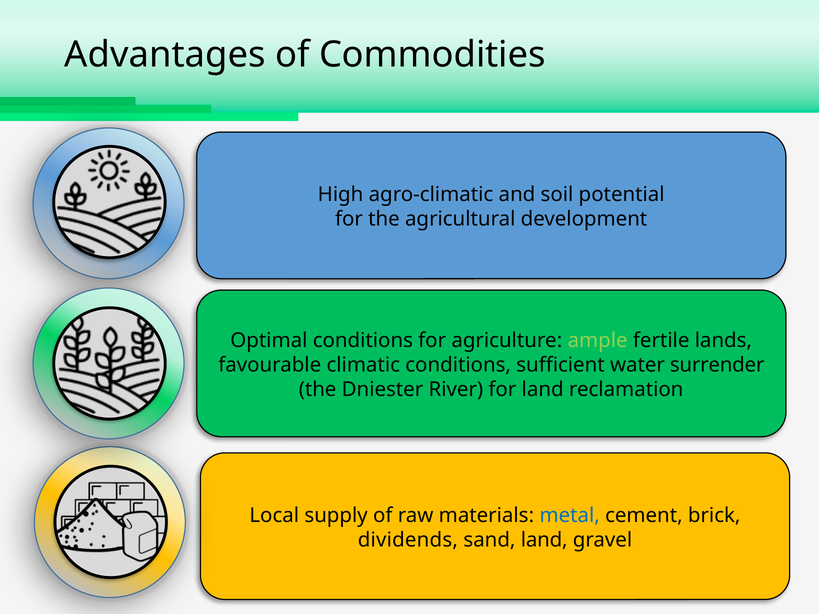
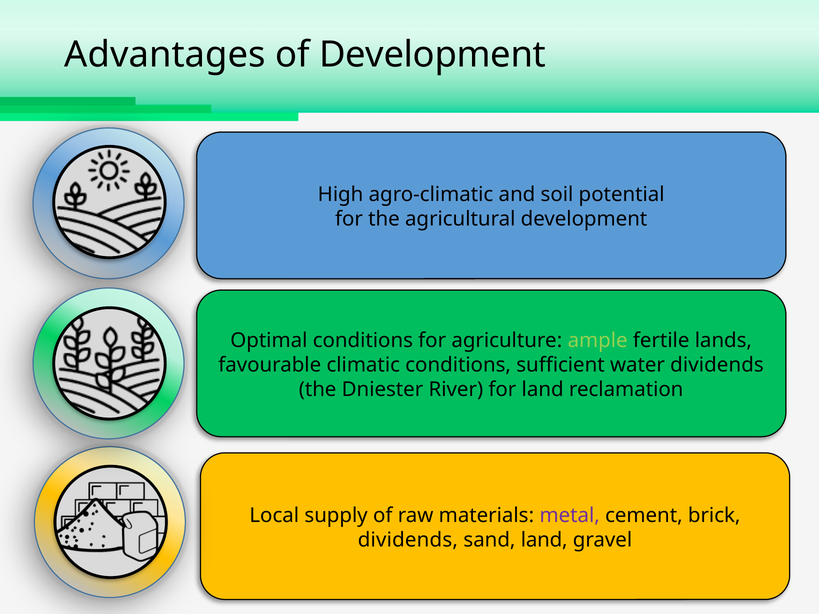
of Commodities: Commodities -> Development
water surrender: surrender -> dividends
metal colour: blue -> purple
